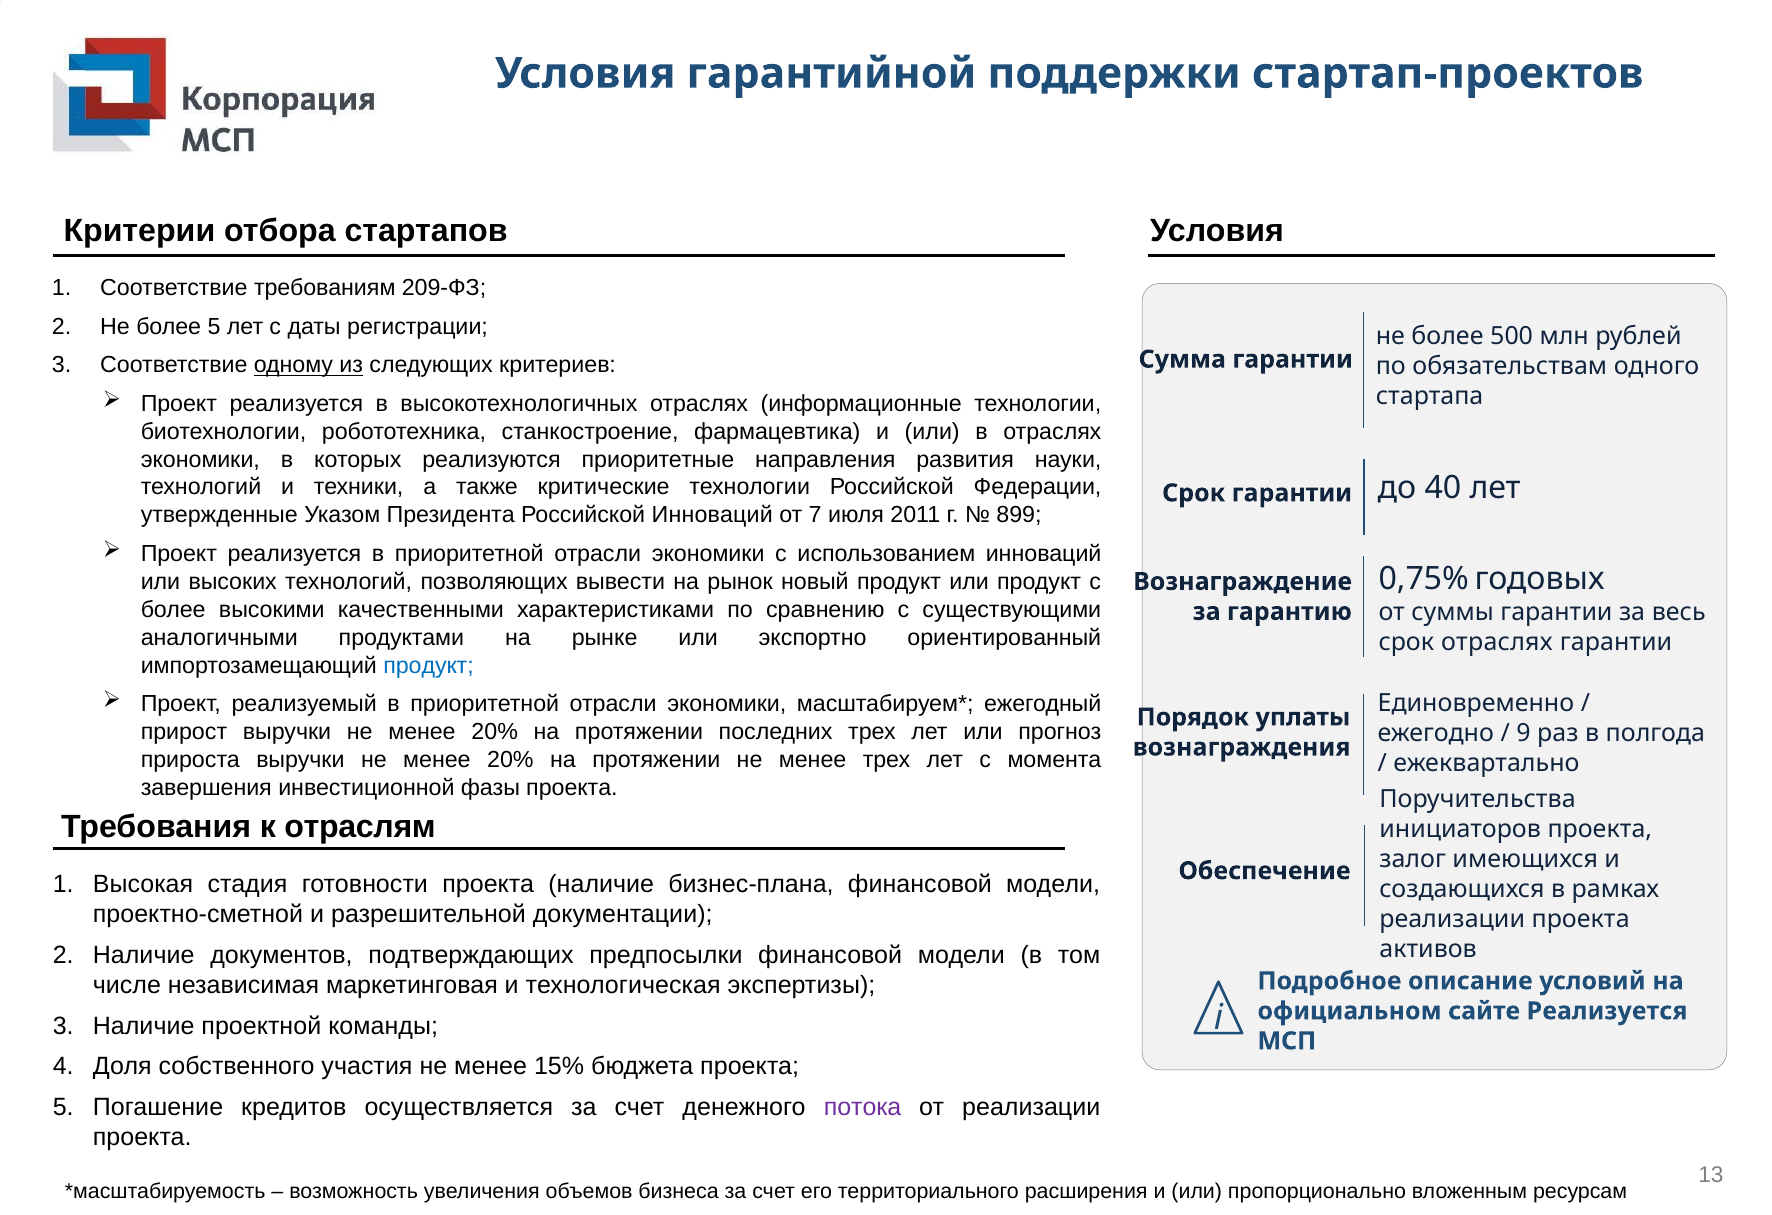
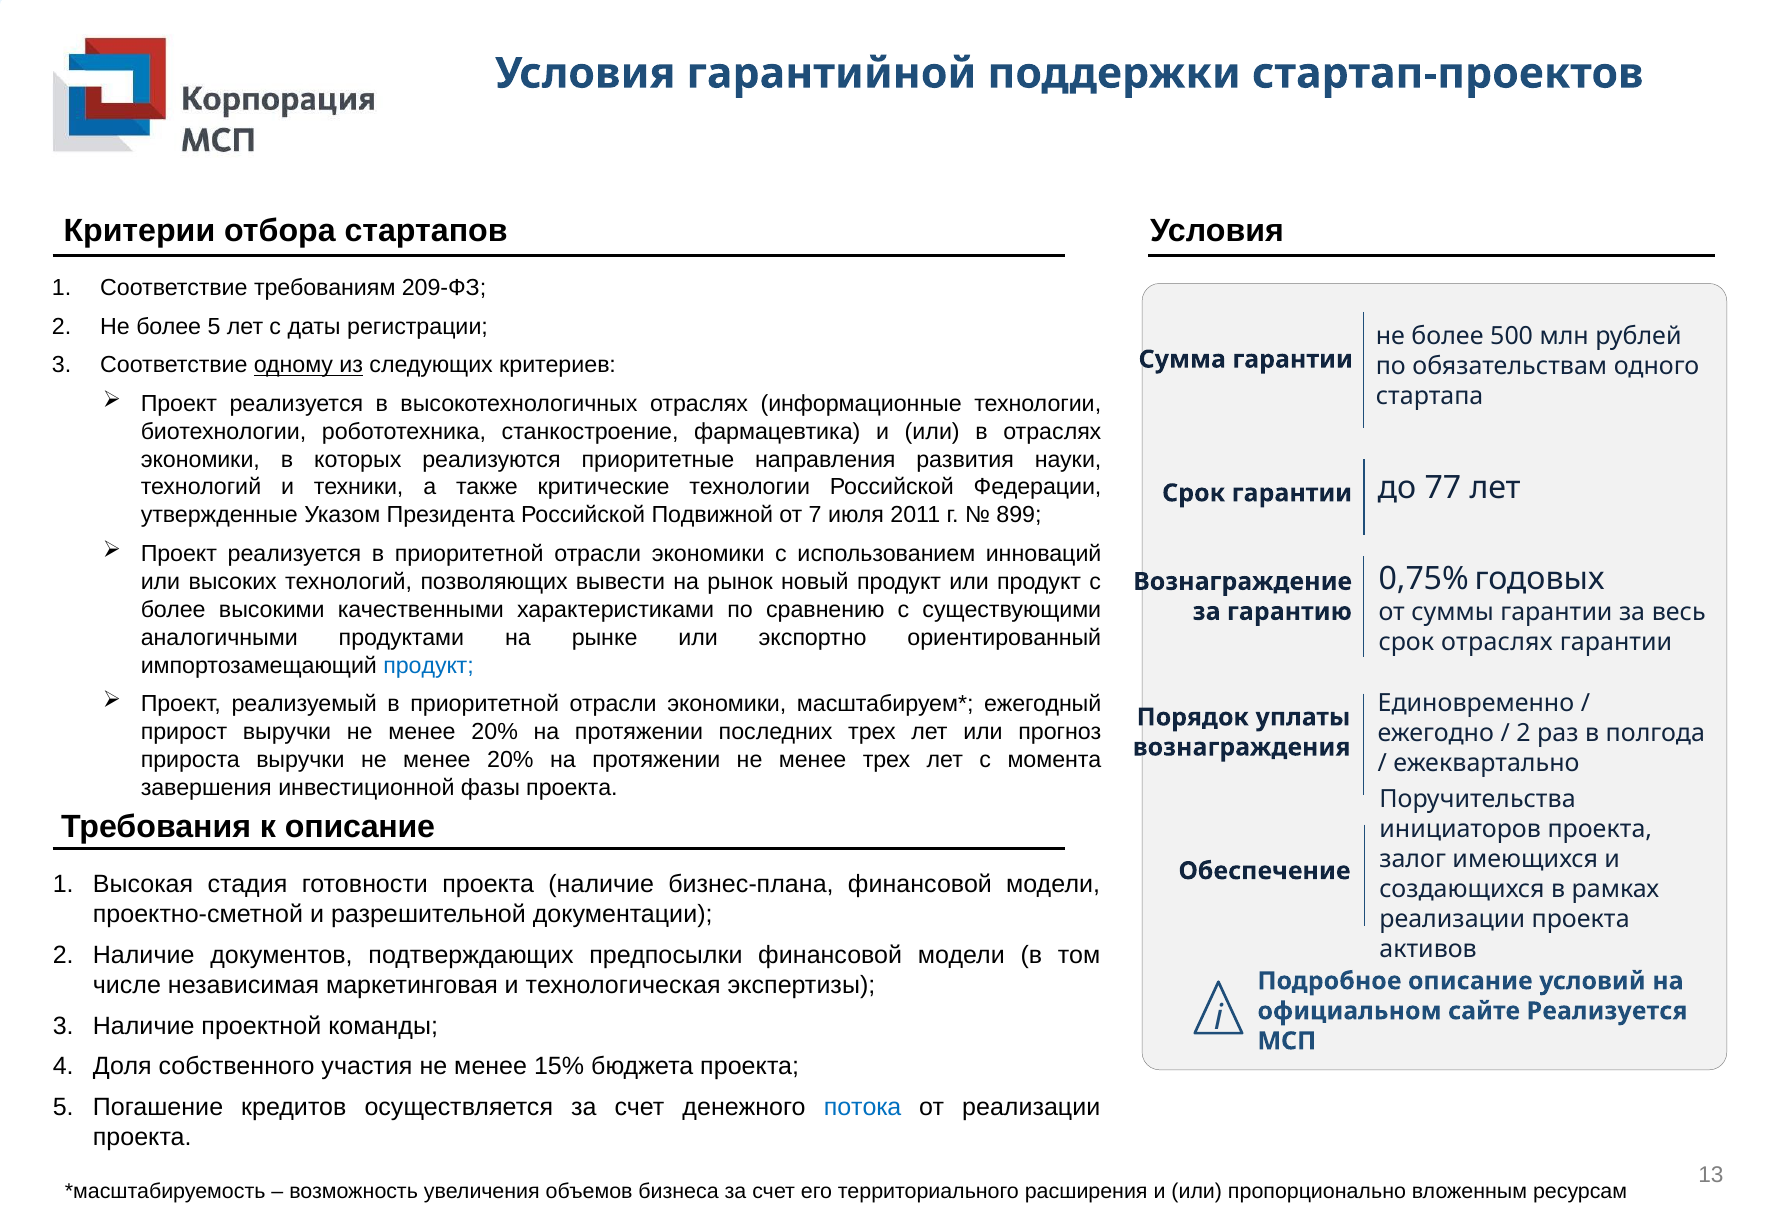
40: 40 -> 77
Российской Инноваций: Инноваций -> Подвижной
9 at (1524, 733): 9 -> 2
к отраслям: отраслям -> описание
потока colour: purple -> blue
